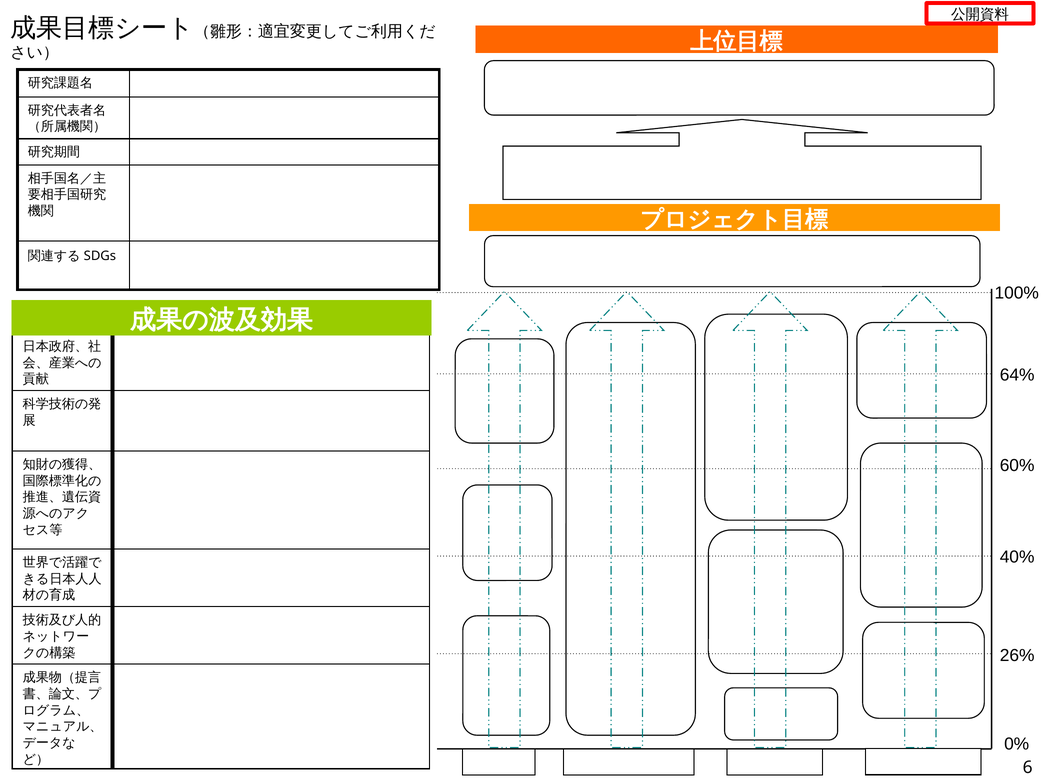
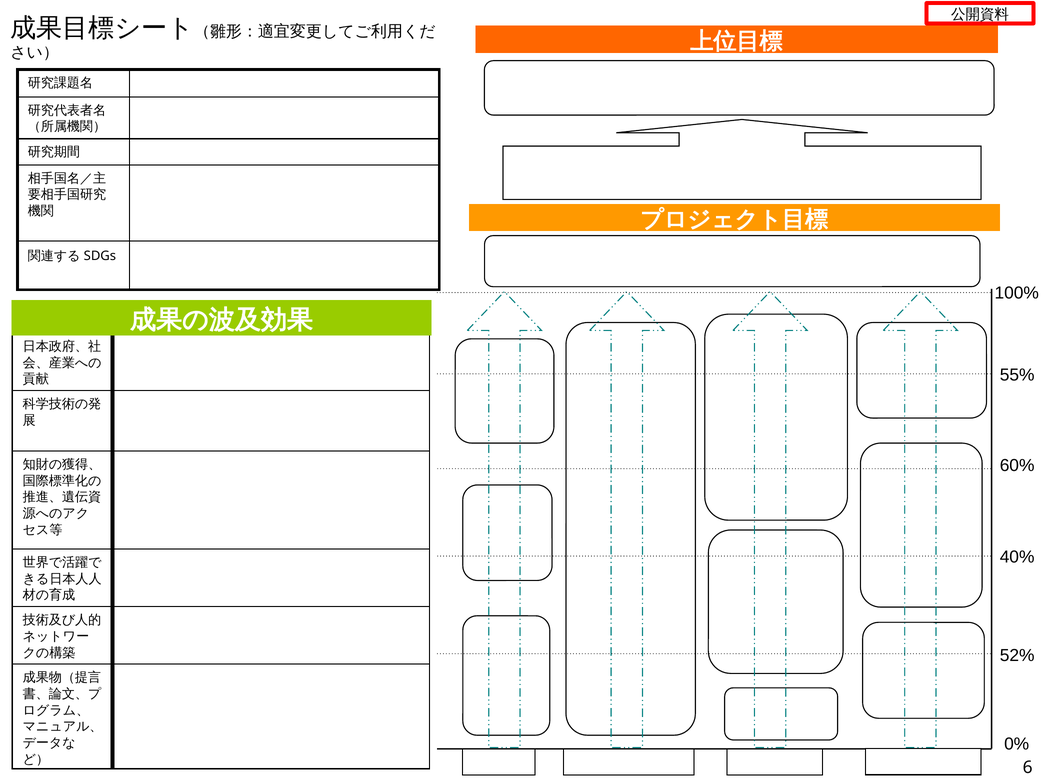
64%: 64% -> 55%
26%: 26% -> 52%
